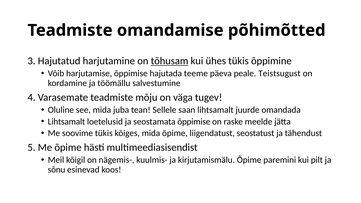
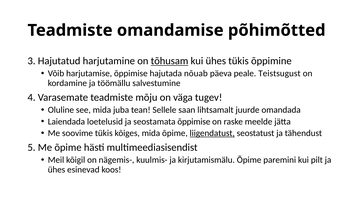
teeme: teeme -> nõuab
Lihtsamalt at (66, 122): Lihtsamalt -> Laiendada
liigendatust underline: none -> present
sõnu at (57, 170): sõnu -> ühes
